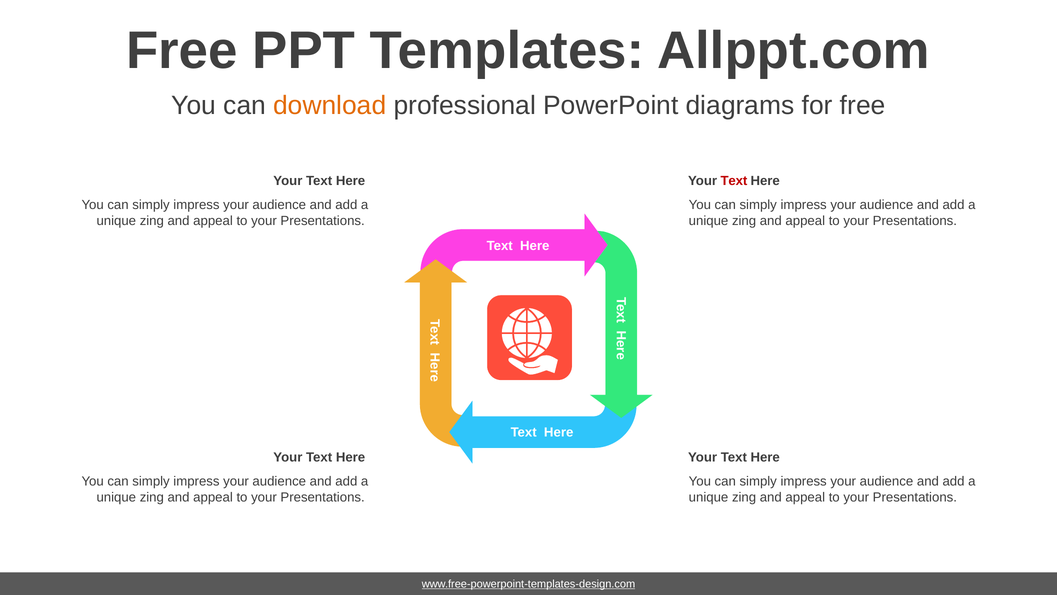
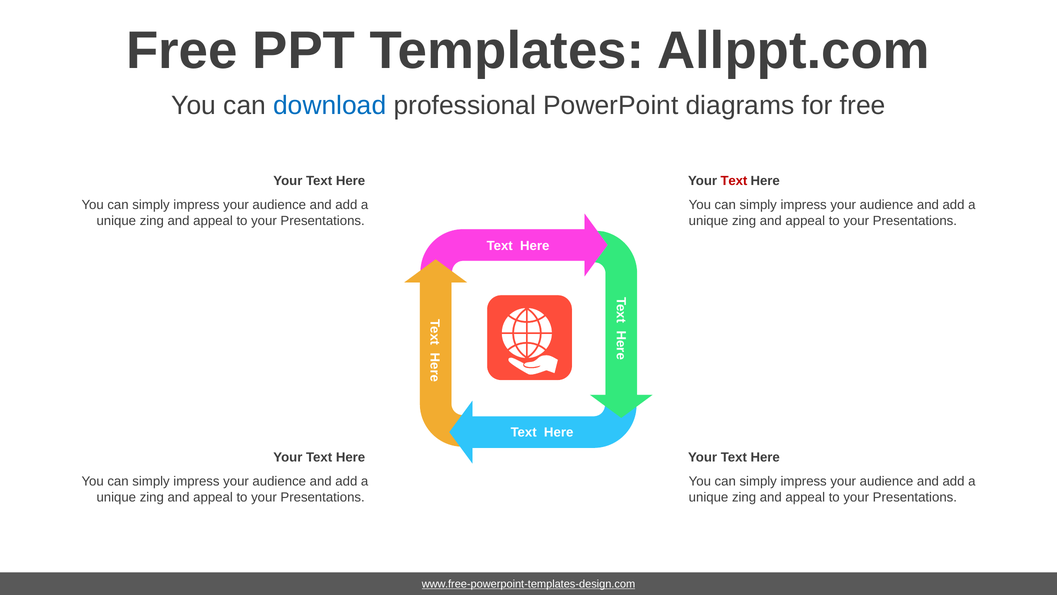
download colour: orange -> blue
